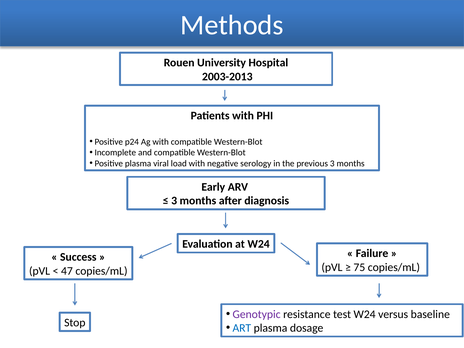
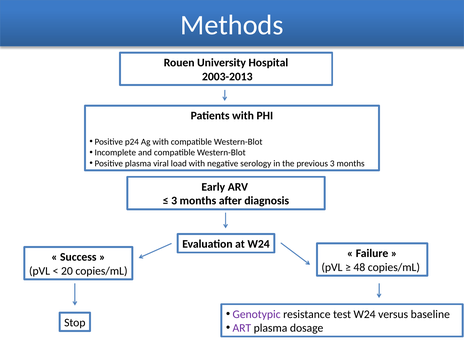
75: 75 -> 48
47: 47 -> 20
ART colour: blue -> purple
